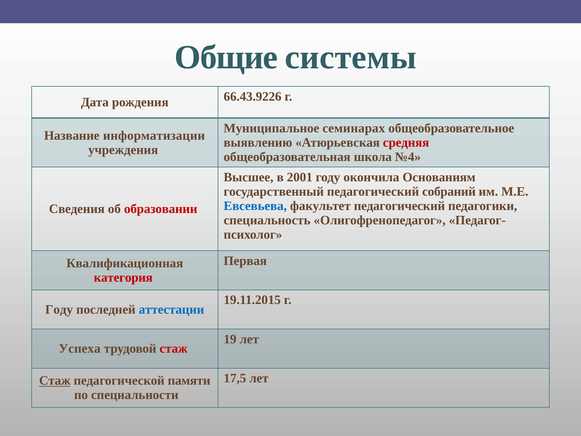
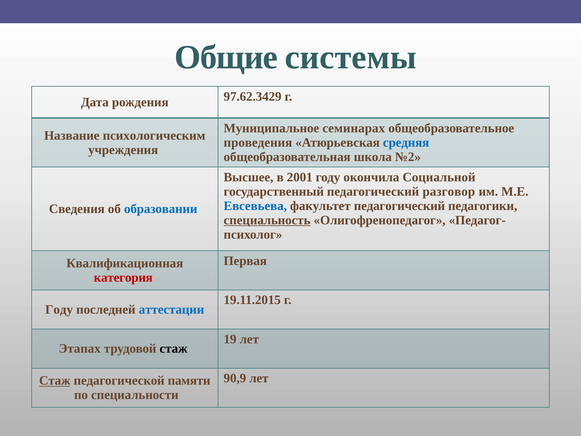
66.43.9226: 66.43.9226 -> 97.62.3429
информатизации: информатизации -> психологическим
выявлению: выявлению -> проведения
средняя colour: red -> blue
№4: №4 -> №2
Основаниям: Основаниям -> Социальной
собраний: собраний -> разговор
образовании colour: red -> blue
специальность underline: none -> present
Успеха: Успеха -> Этапах
стаж at (174, 349) colour: red -> black
17,5: 17,5 -> 90,9
